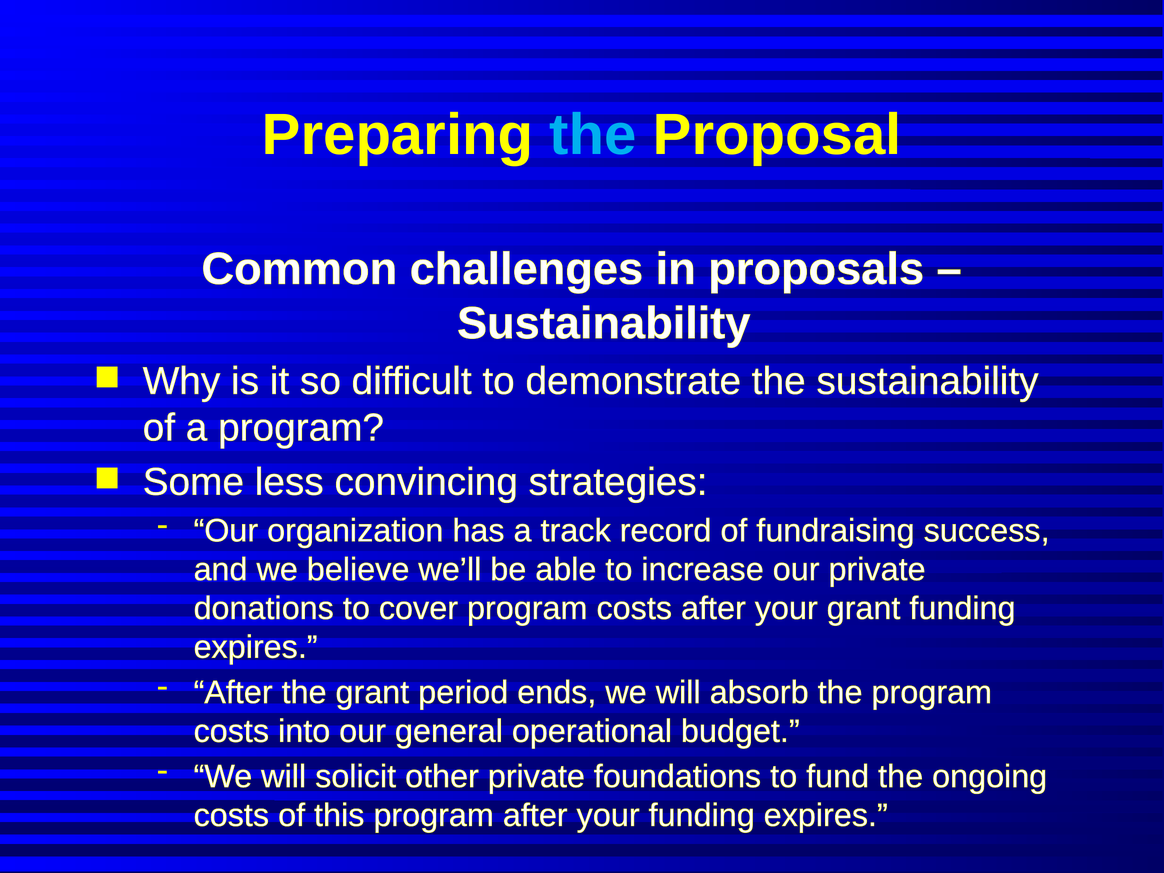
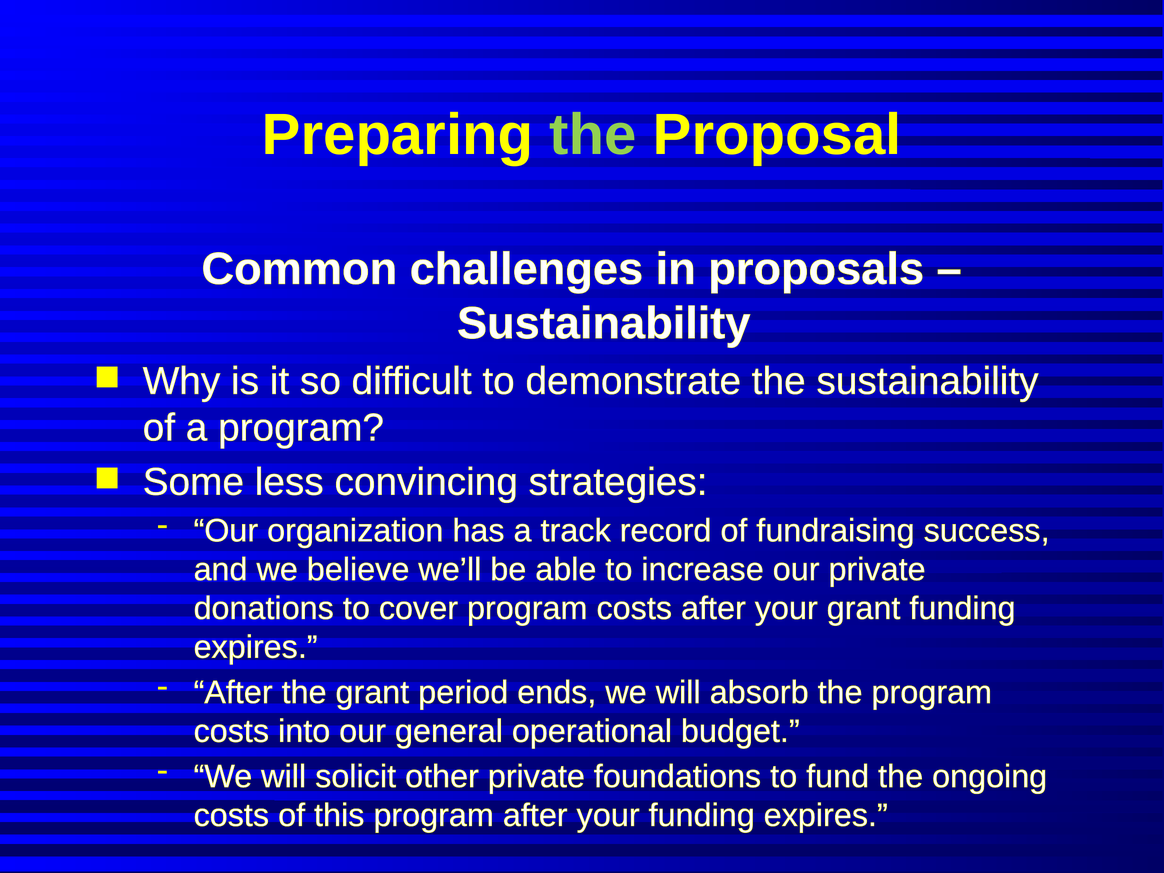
the at (593, 135) colour: light blue -> light green
